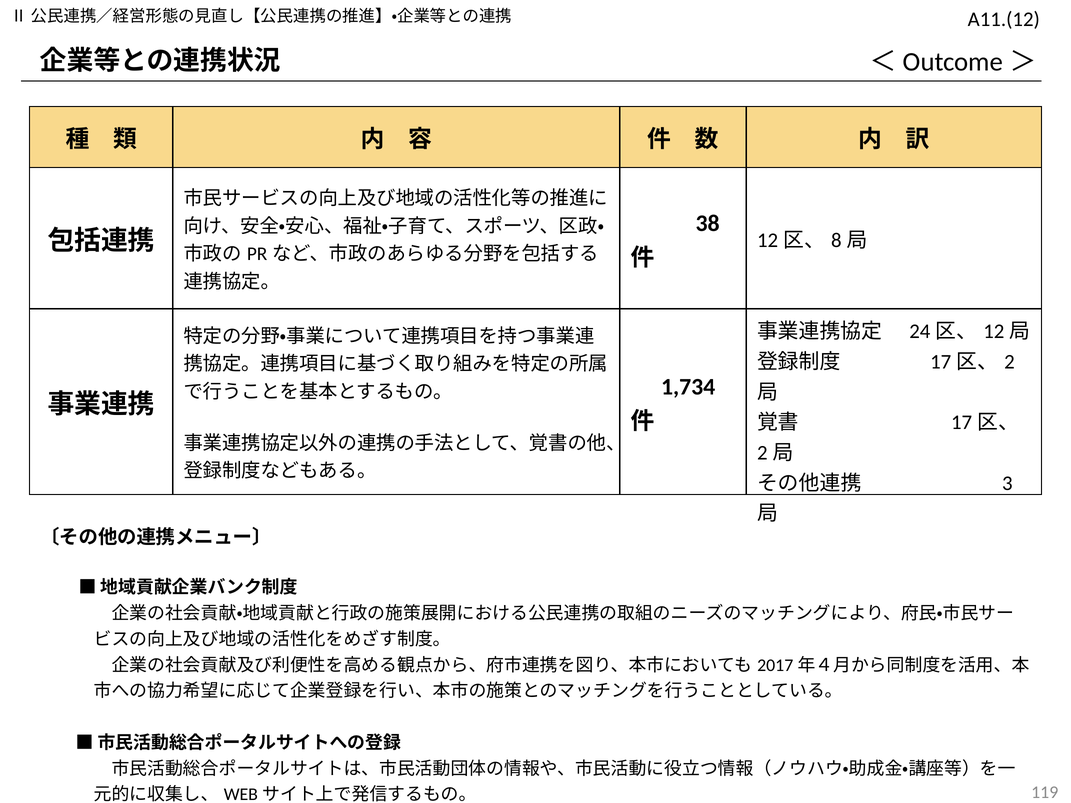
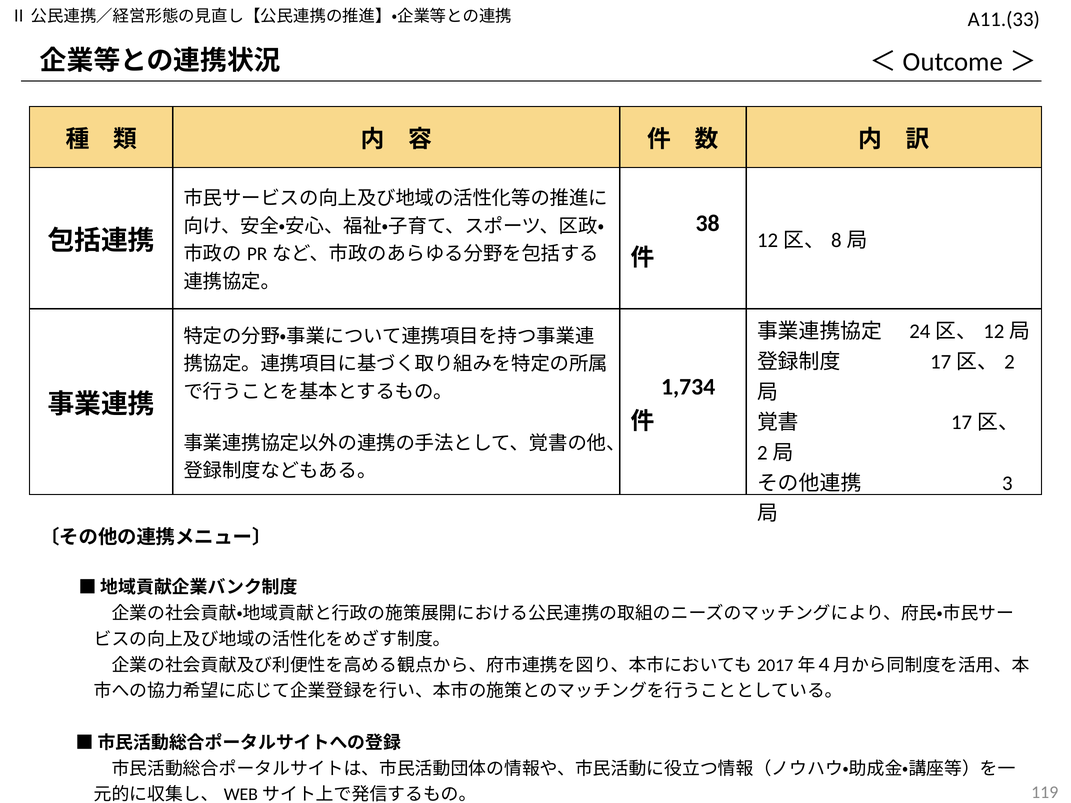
A11.(12: A11.(12 -> A11.(33
